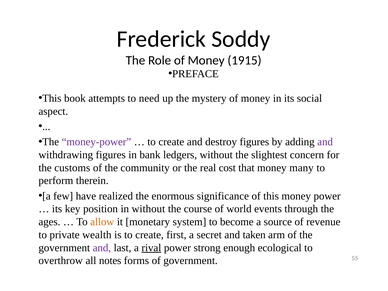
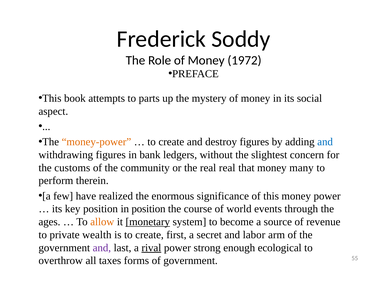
1915: 1915 -> 1972
need: need -> parts
money-power colour: purple -> orange
and at (325, 142) colour: purple -> blue
real cost: cost -> real
in without: without -> position
monetary underline: none -> present
taken: taken -> labor
notes: notes -> taxes
